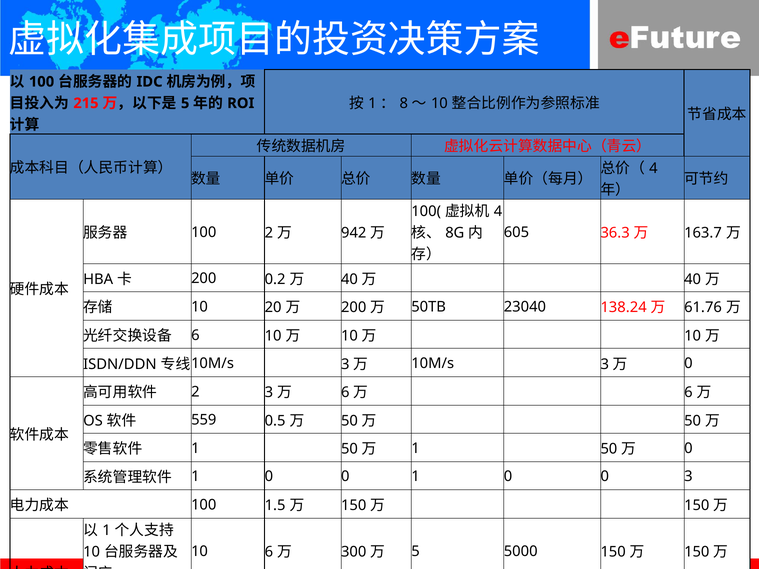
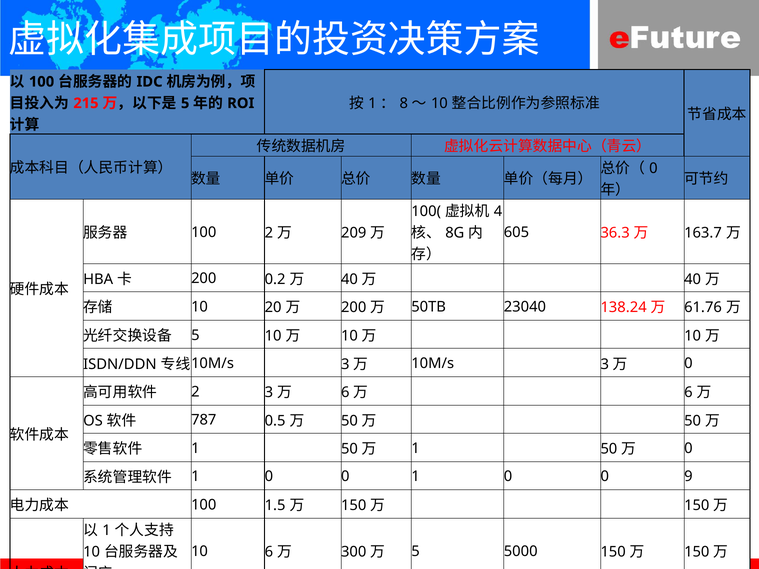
4 at (653, 168): 4 -> 0
942: 942 -> 209
6 at (195, 335): 6 -> 5
559: 559 -> 787
0 3: 3 -> 9
